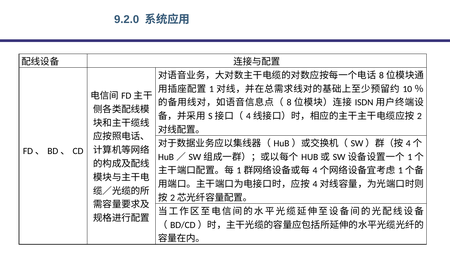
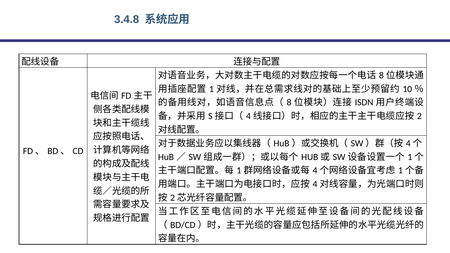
9.2.0: 9.2.0 -> 3.4.8
